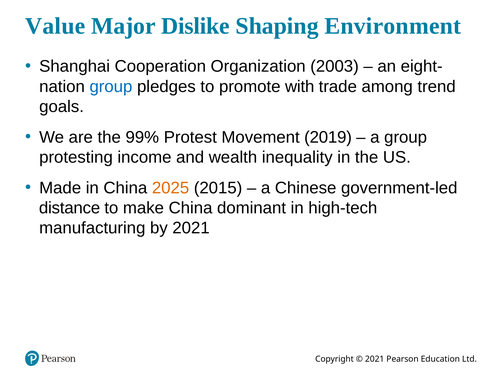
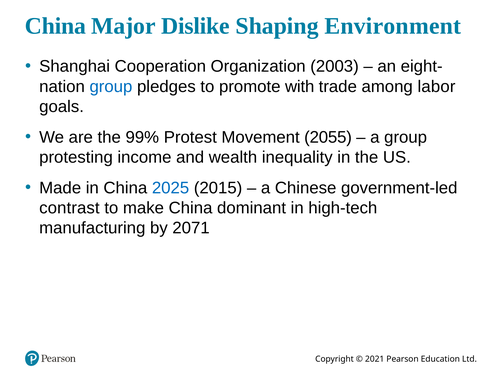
Value at (55, 26): Value -> China
trend: trend -> labor
2019: 2019 -> 2055
2025 colour: orange -> blue
distance: distance -> contrast
by 2021: 2021 -> 2071
